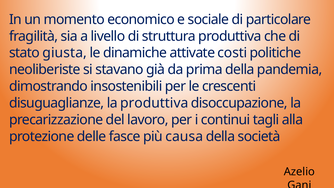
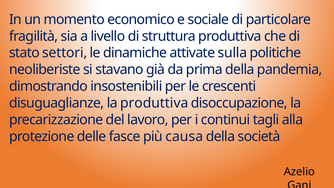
giusta: giusta -> settori
costi: costi -> sulla
